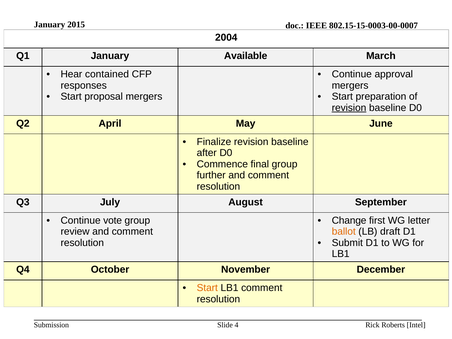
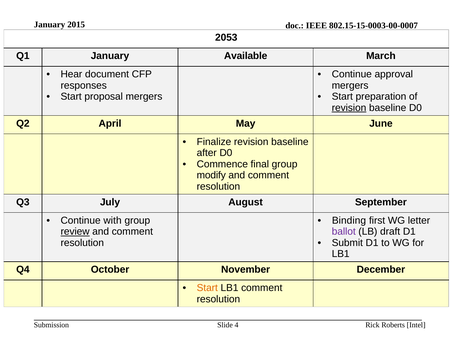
2004: 2004 -> 2053
contained: contained -> document
further: further -> modify
vote: vote -> with
Change: Change -> Binding
review underline: none -> present
ballot colour: orange -> purple
